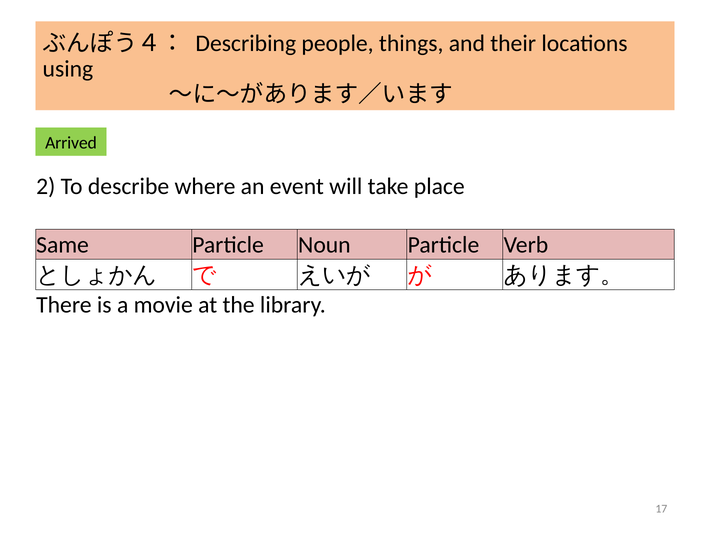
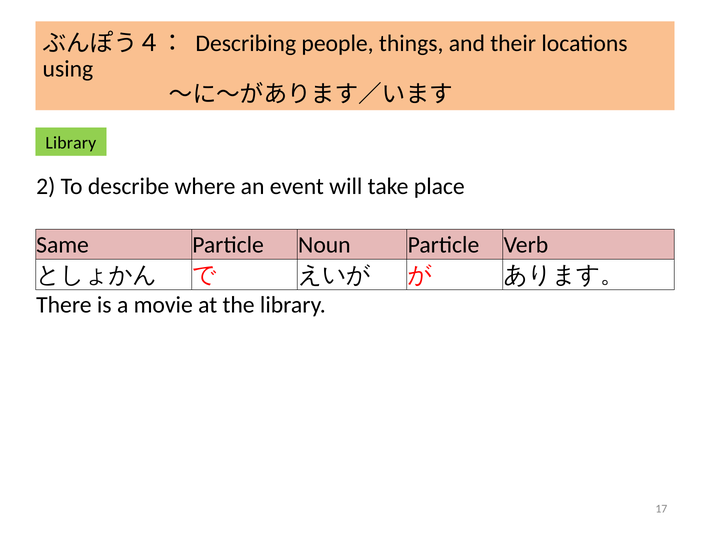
Arrived at (71, 143): Arrived -> Library
